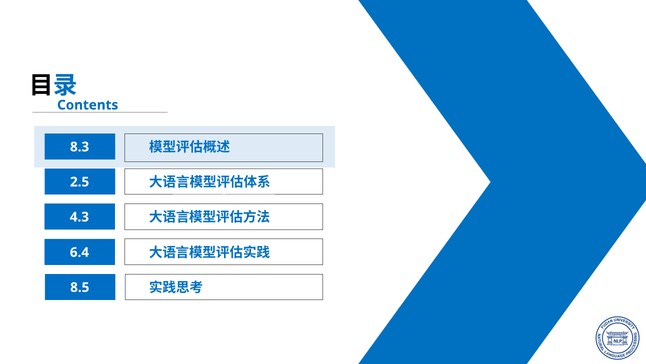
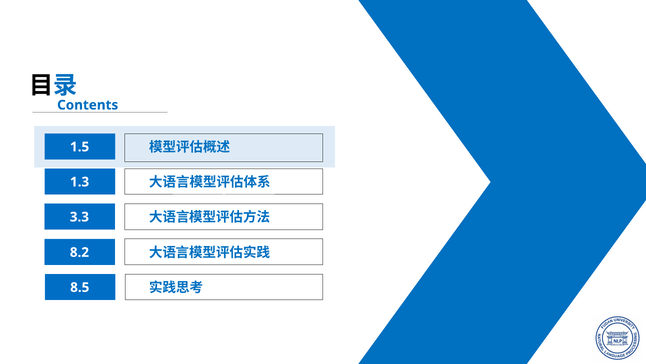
8.3: 8.3 -> 1.5
2.5: 2.5 -> 1.3
4.3: 4.3 -> 3.3
6.4: 6.4 -> 8.2
